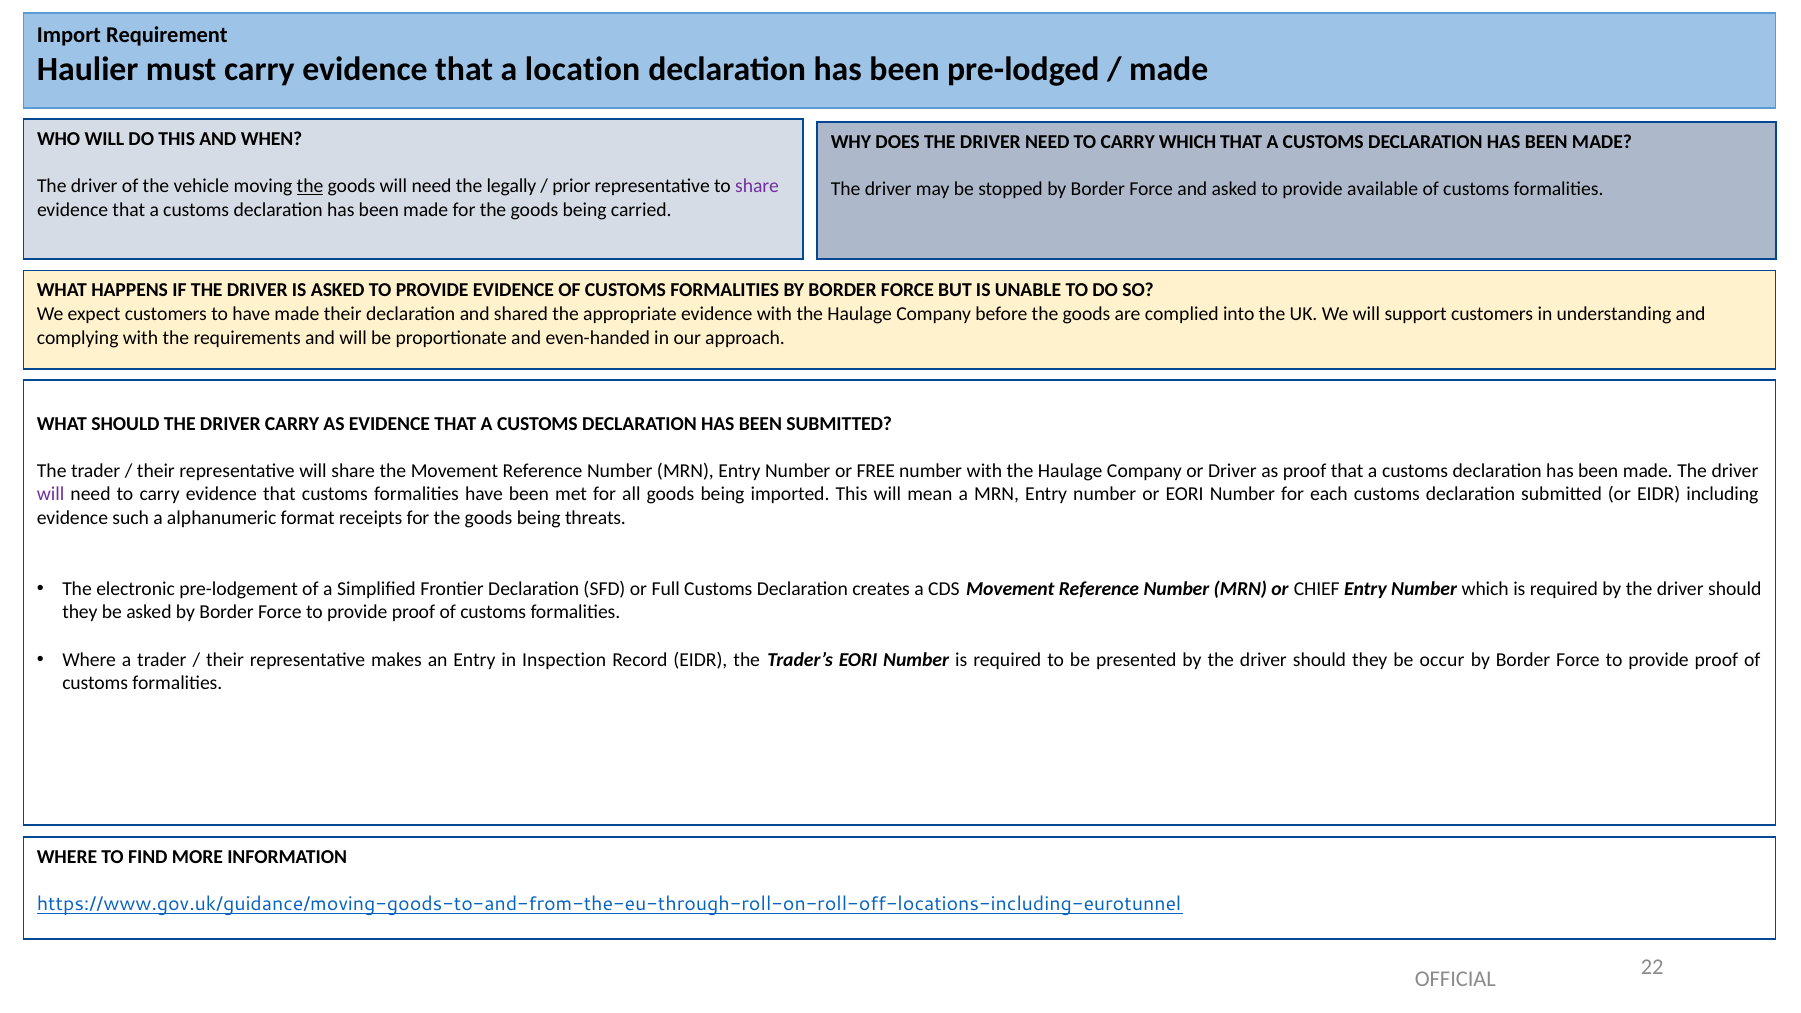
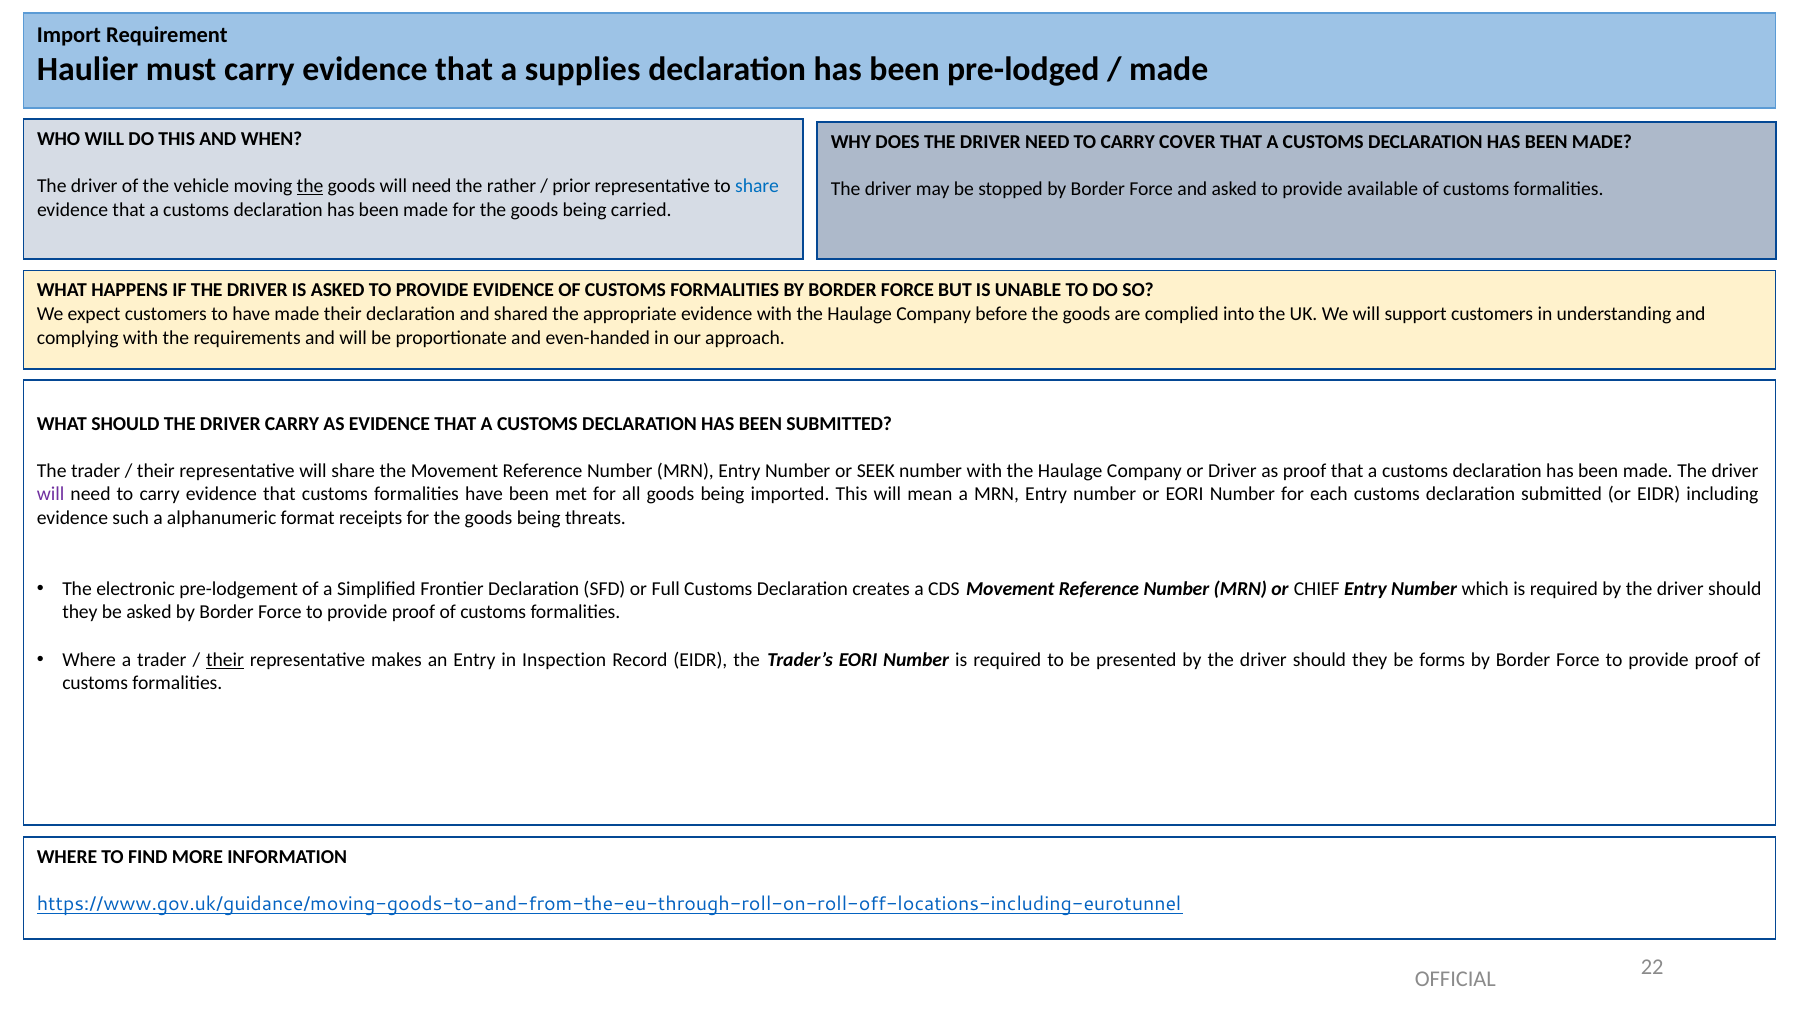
location: location -> supplies
CARRY WHICH: WHICH -> COVER
legally: legally -> rather
share at (757, 186) colour: purple -> blue
FREE: FREE -> SEEK
their at (225, 660) underline: none -> present
occur: occur -> forms
